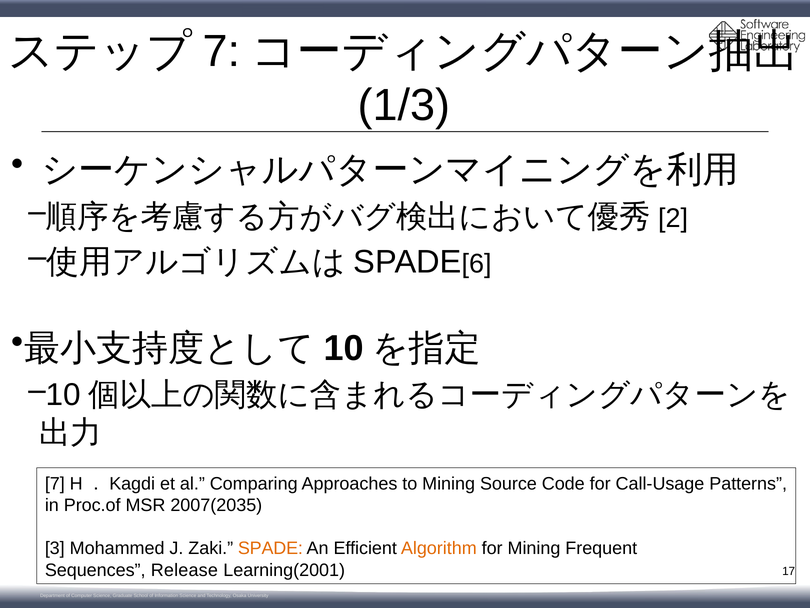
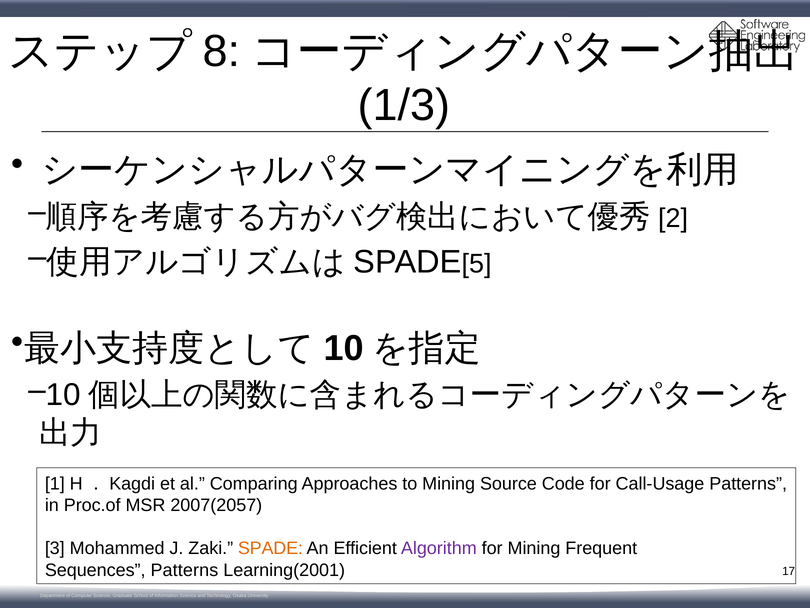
7 at (222, 51): 7 -> 8
6: 6 -> 5
7 at (55, 483): 7 -> 1
2007(2035: 2007(2035 -> 2007(2057
Algorithm colour: orange -> purple
Sequences Release: Release -> Patterns
